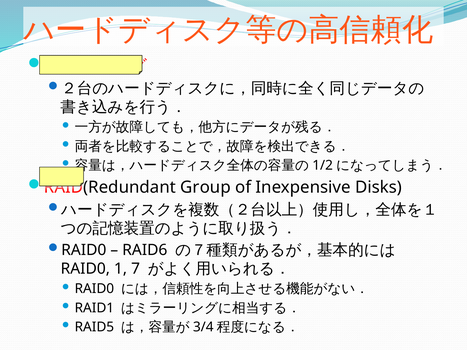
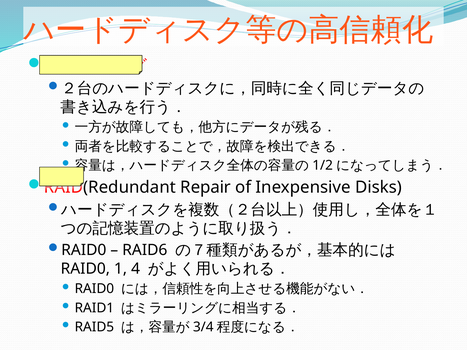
Group: Group -> Repair
7: 7 -> 4
